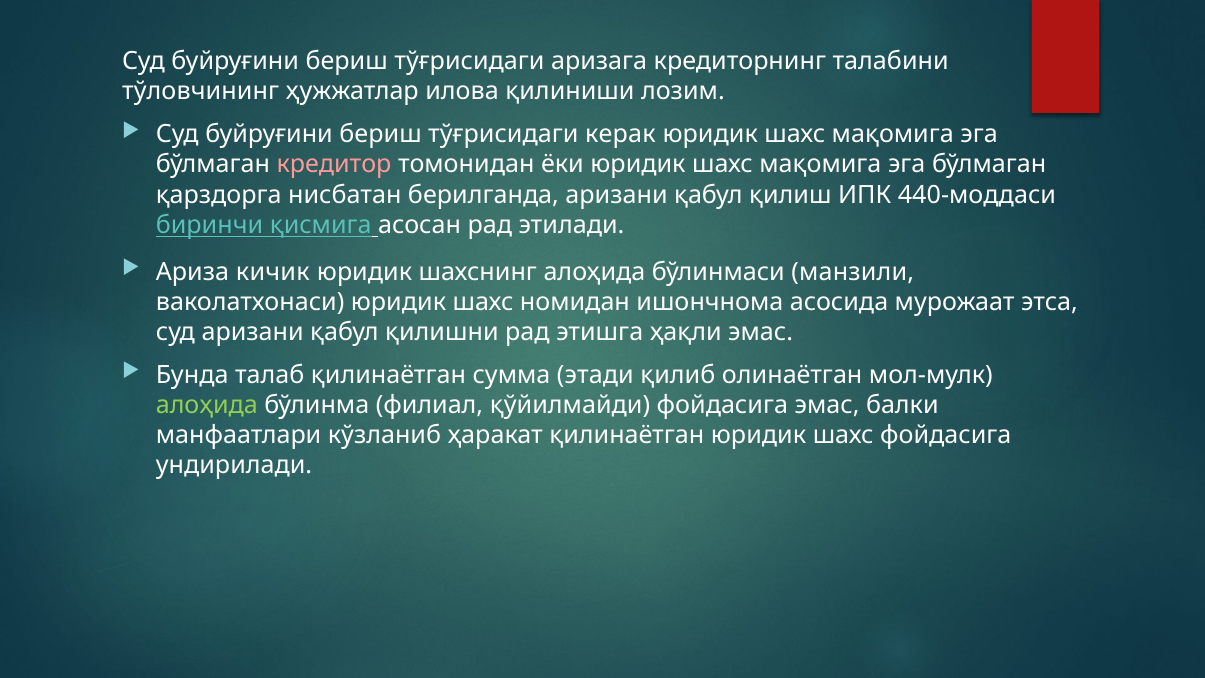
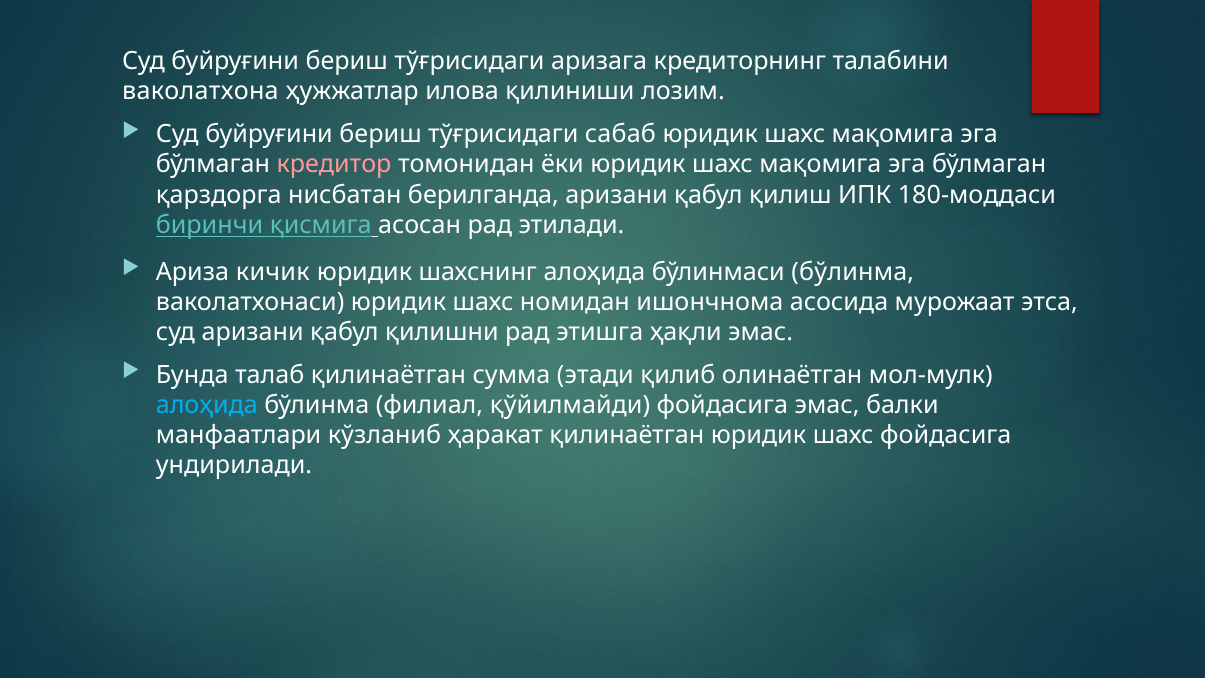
тўловчининг: тўловчининг -> ваколатхона
керак: керак -> сабаб
440-моддаси: 440-моддаси -> 180-моддаси
бўлинмаси манзили: манзили -> бўлинма
алоҳида at (207, 405) colour: light green -> light blue
